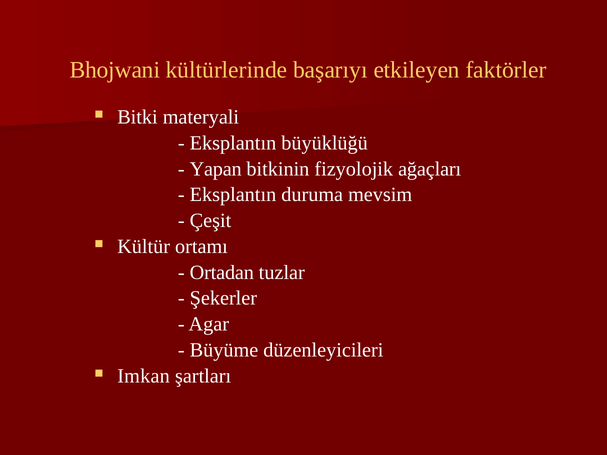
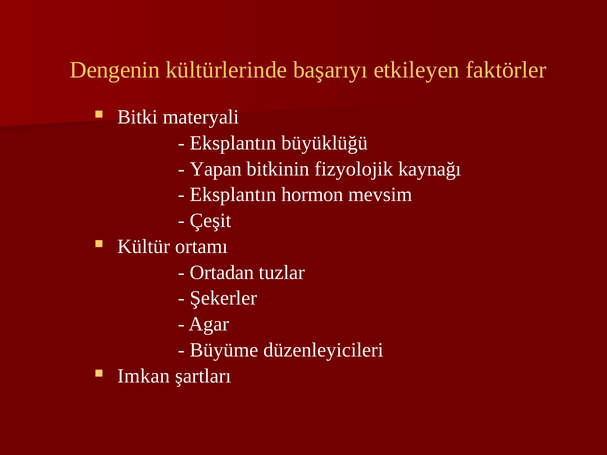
Bhojwani: Bhojwani -> Dengenin
ağaçları: ağaçları -> kaynağı
duruma: duruma -> hormon
